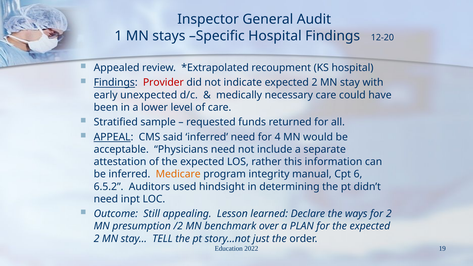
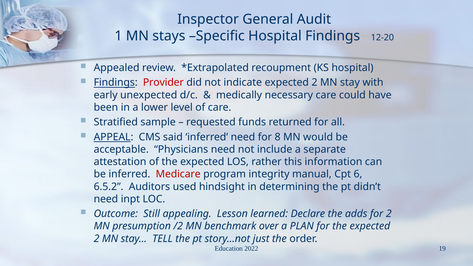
4: 4 -> 8
Medicare colour: orange -> red
ways: ways -> adds
